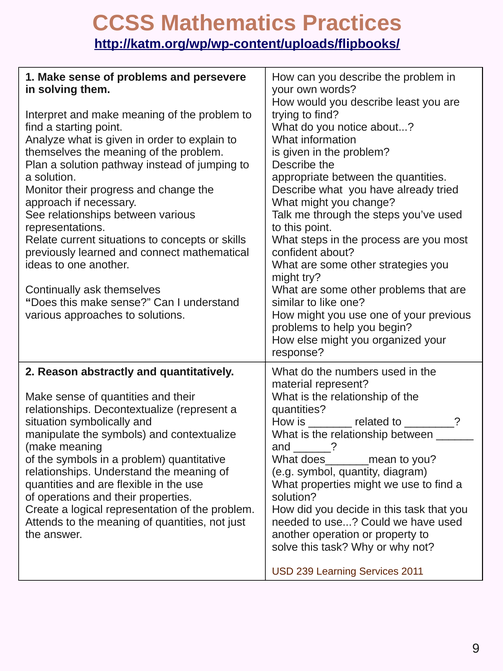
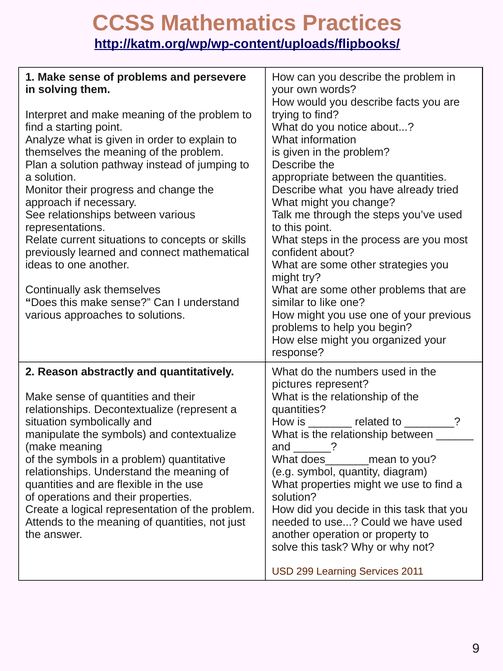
least: least -> facts
material: material -> pictures
239: 239 -> 299
